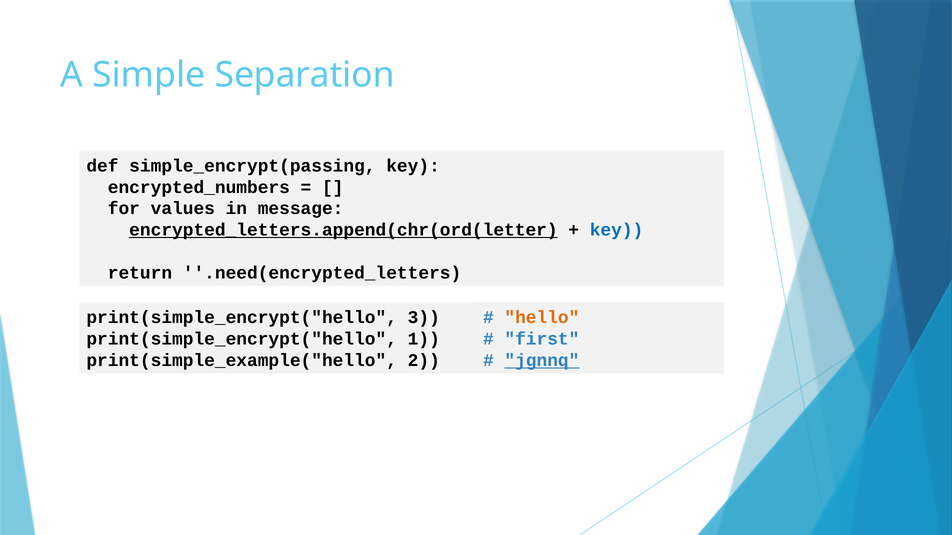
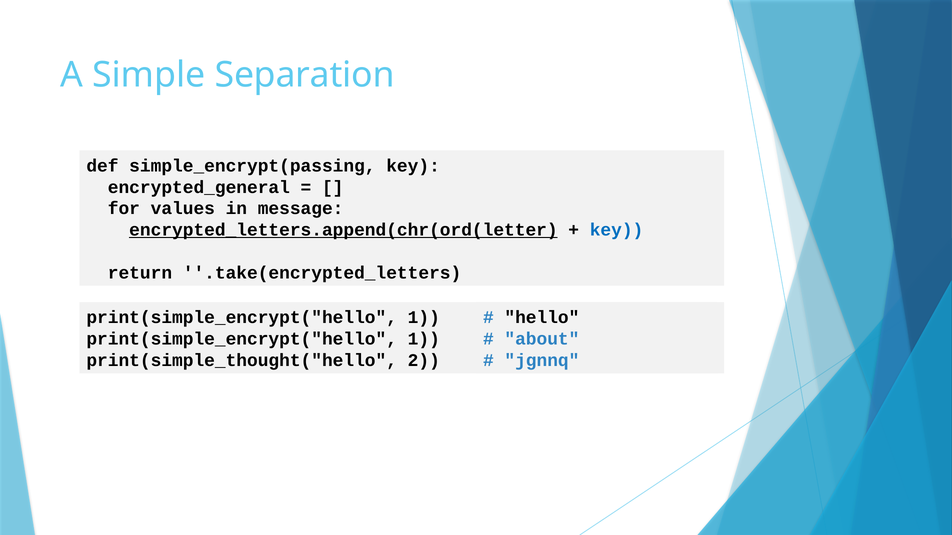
encrypted_numbers: encrypted_numbers -> encrypted_general
.need(encrypted_letters: .need(encrypted_letters -> .take(encrypted_letters
3 at (424, 318): 3 -> 1
hello colour: orange -> black
first: first -> about
print(simple_example("hello: print(simple_example("hello -> print(simple_thought("hello
jgnnq underline: present -> none
